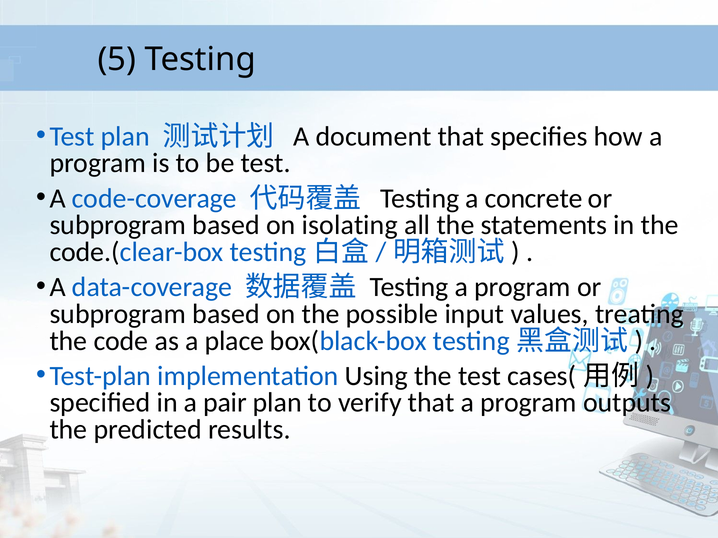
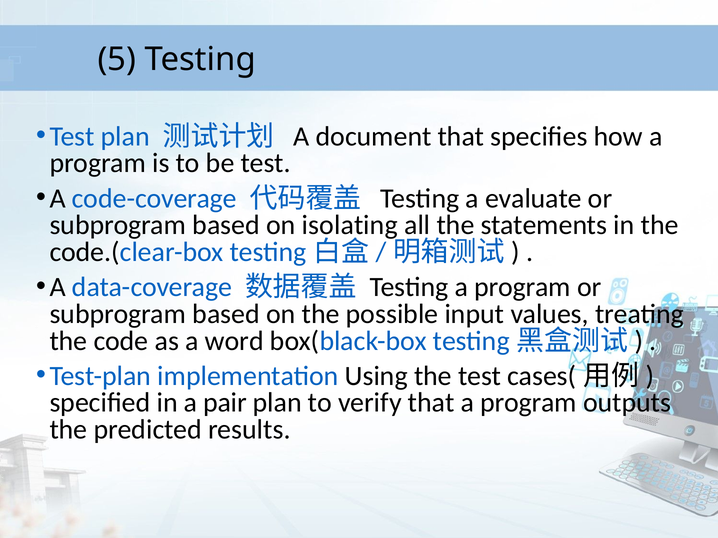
concrete: concrete -> evaluate
place: place -> word
